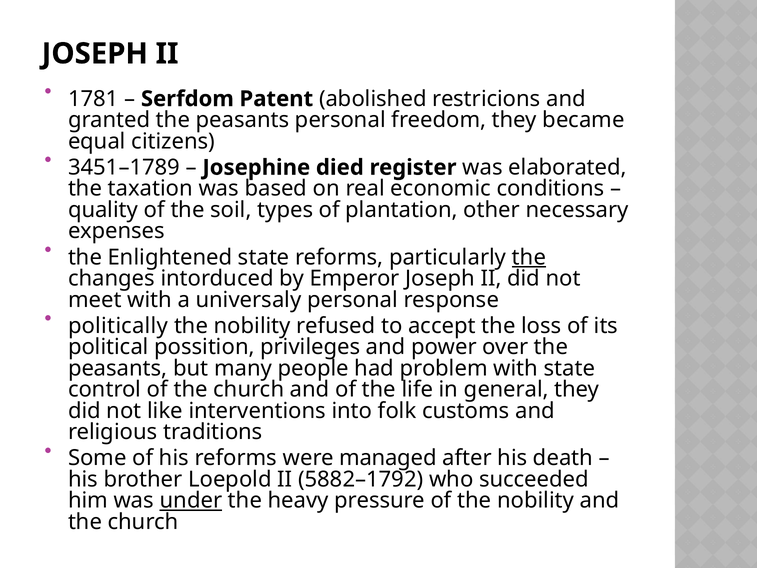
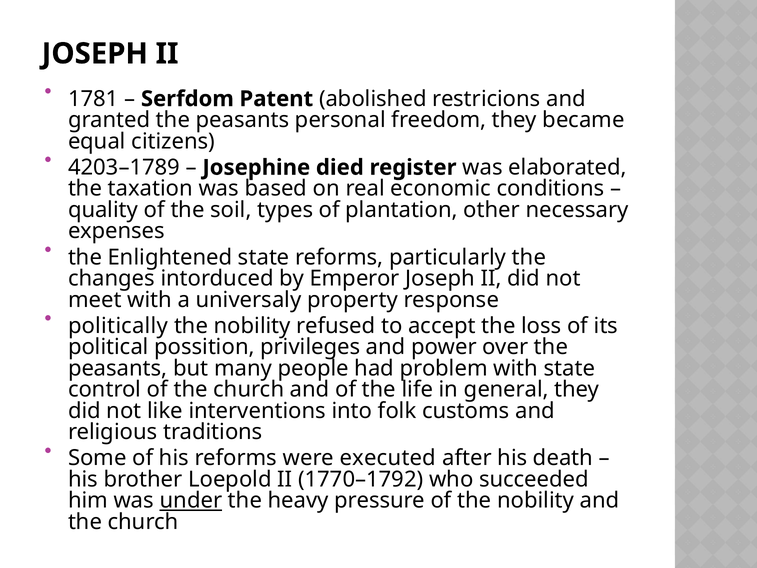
3451–1789: 3451–1789 -> 4203–1789
the at (529, 257) underline: present -> none
universaly personal: personal -> property
managed: managed -> executed
5882–1792: 5882–1792 -> 1770–1792
